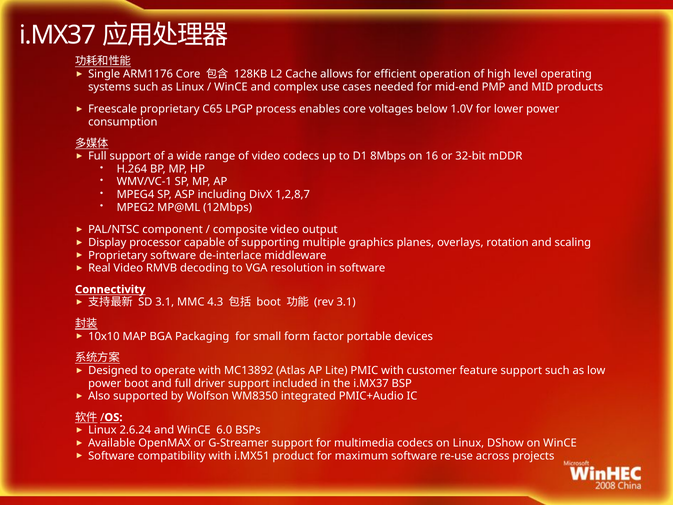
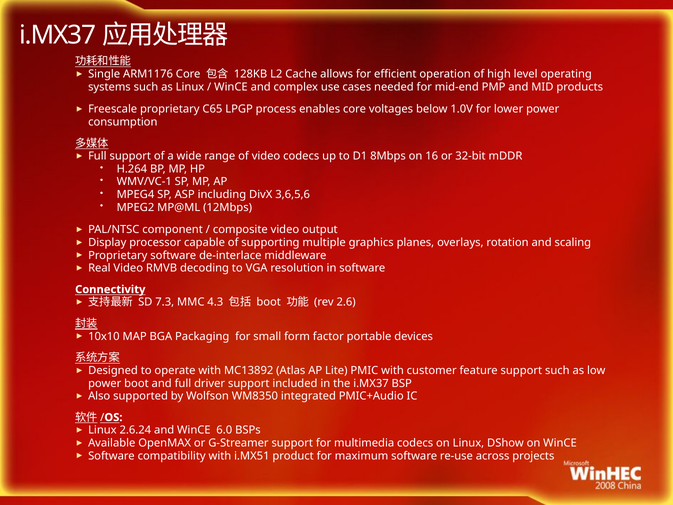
1,2,8,7: 1,2,8,7 -> 3,6,5,6
SD 3.1: 3.1 -> 7.3
rev 3.1: 3.1 -> 2.6
